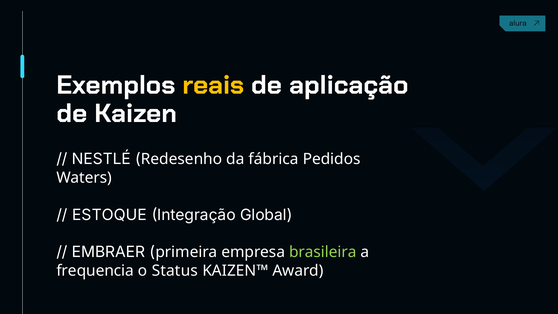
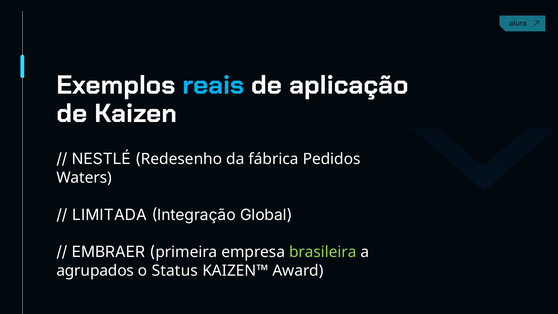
reais colour: yellow -> light blue
ESTOQUE: ESTOQUE -> LIMITADA
frequencia: frequencia -> agrupados
